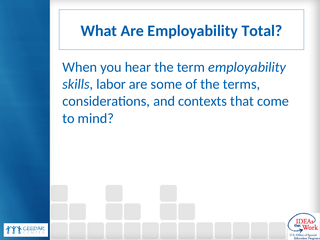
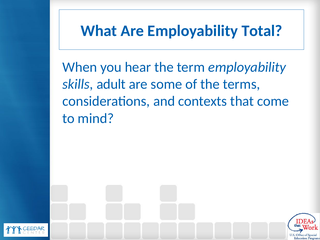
labor: labor -> adult
